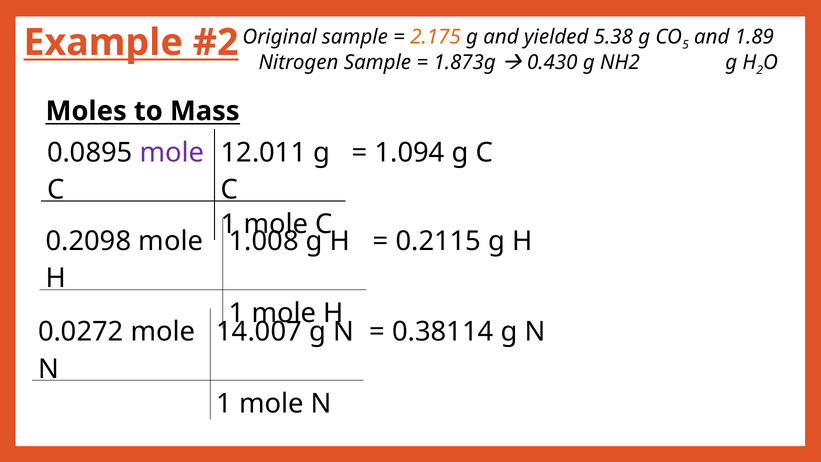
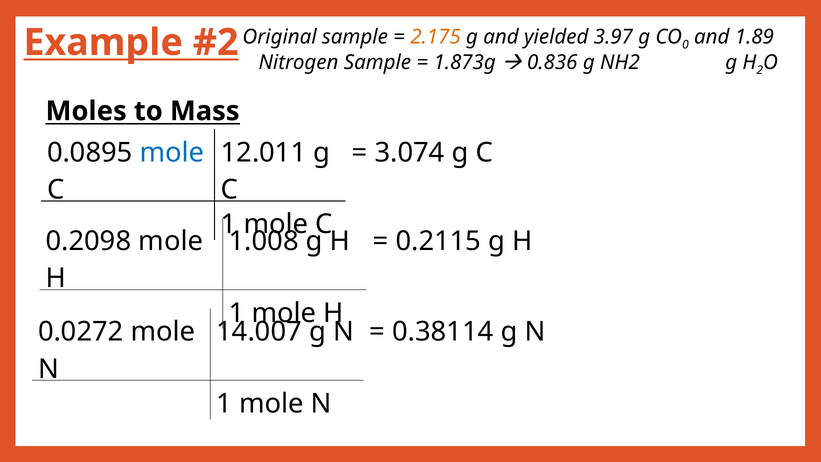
5.38: 5.38 -> 3.97
5: 5 -> 0
0.430: 0.430 -> 0.836
mole at (172, 152) colour: purple -> blue
1.094: 1.094 -> 3.074
